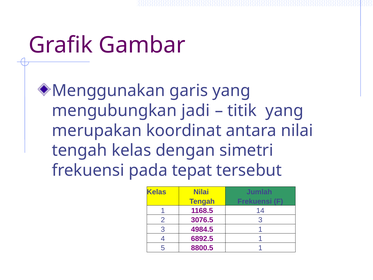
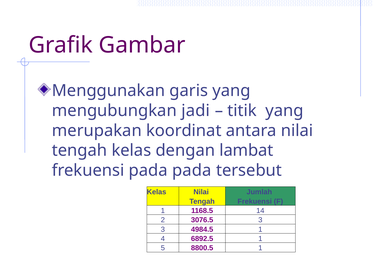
simetri: simetri -> lambat
pada tepat: tepat -> pada
